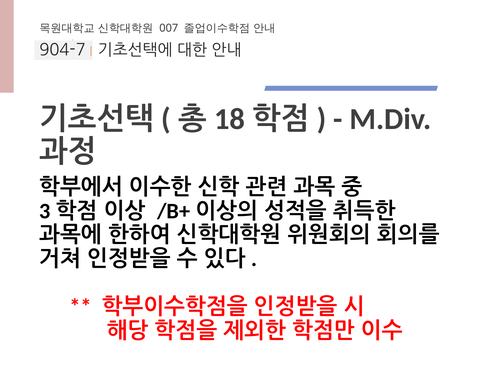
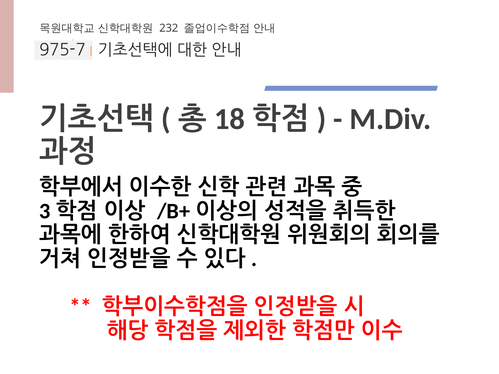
007: 007 -> 232
904-7: 904-7 -> 975-7
